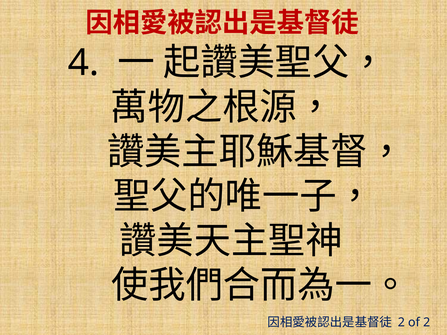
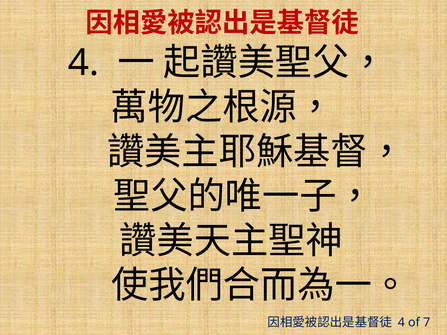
2 at (401, 323): 2 -> 4
of 2: 2 -> 7
